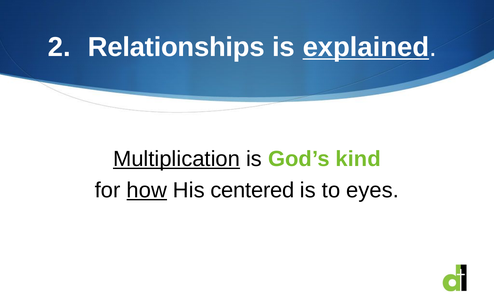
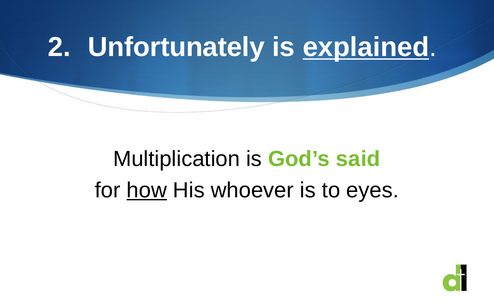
Relationships: Relationships -> Unfortunately
Multiplication underline: present -> none
kind: kind -> said
centered: centered -> whoever
